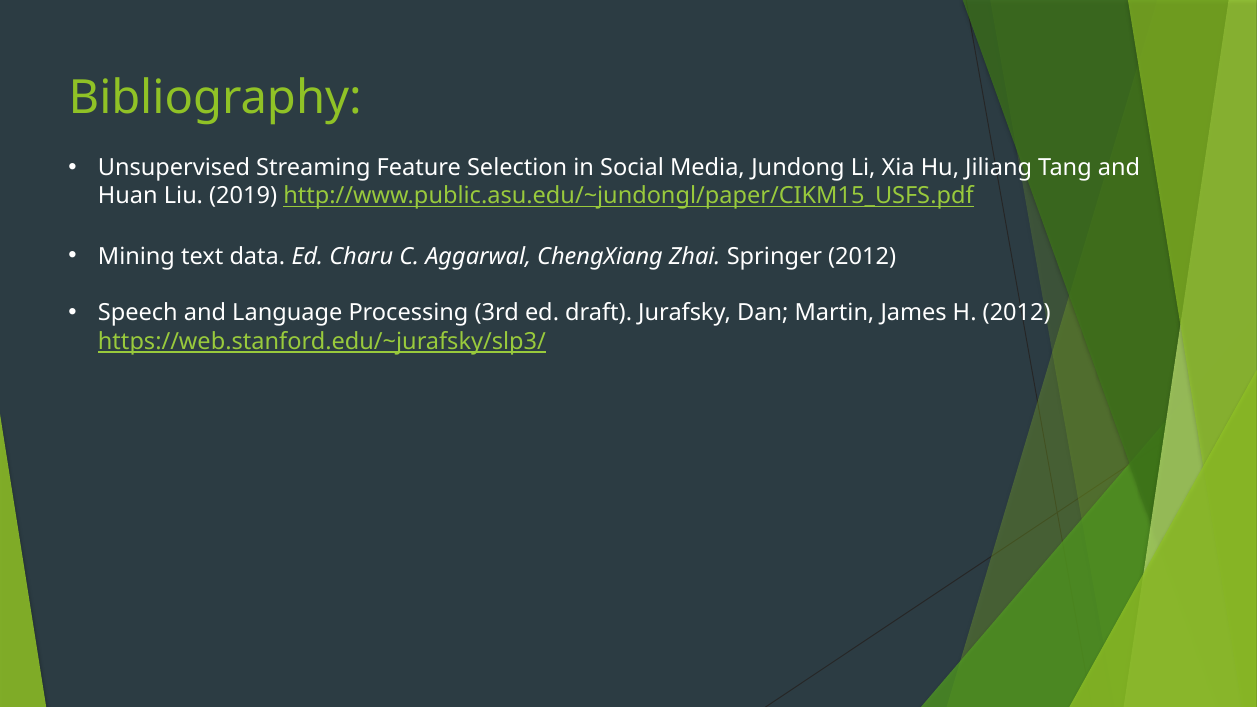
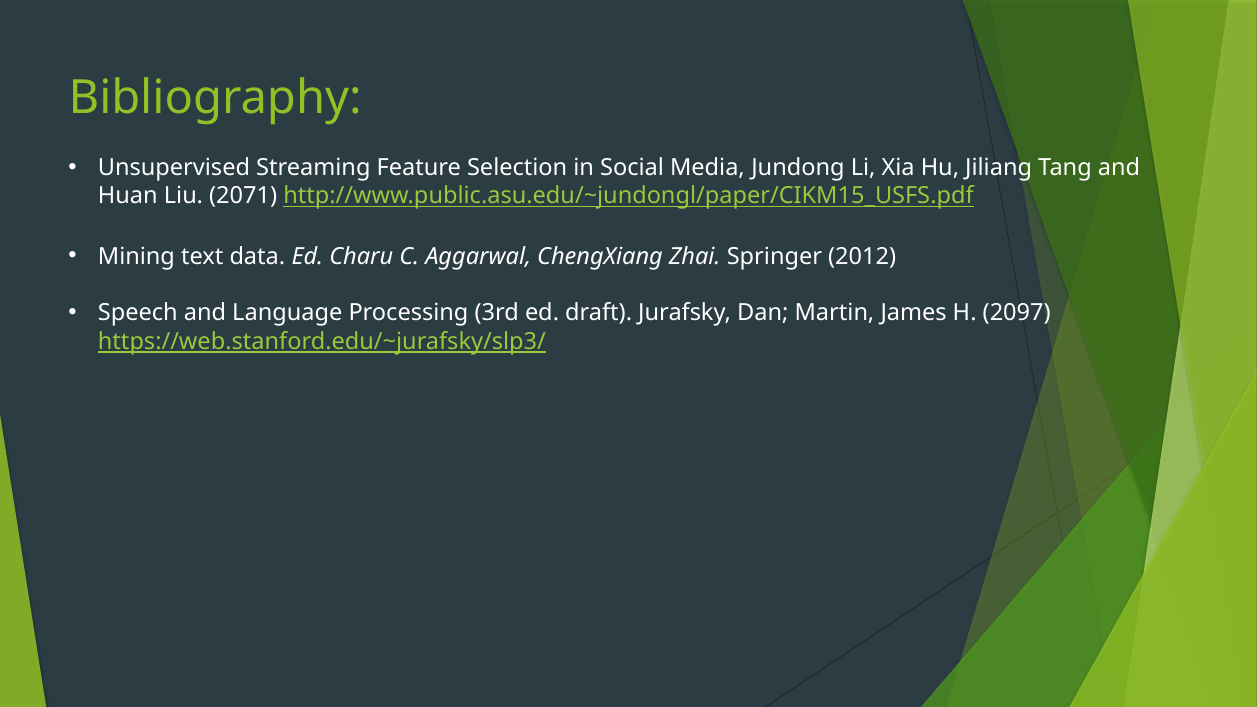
2019: 2019 -> 2071
H 2012: 2012 -> 2097
